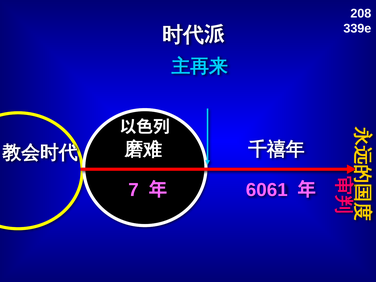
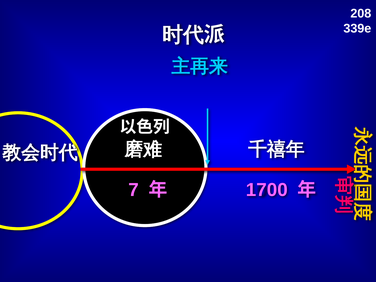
6061: 6061 -> 1700
